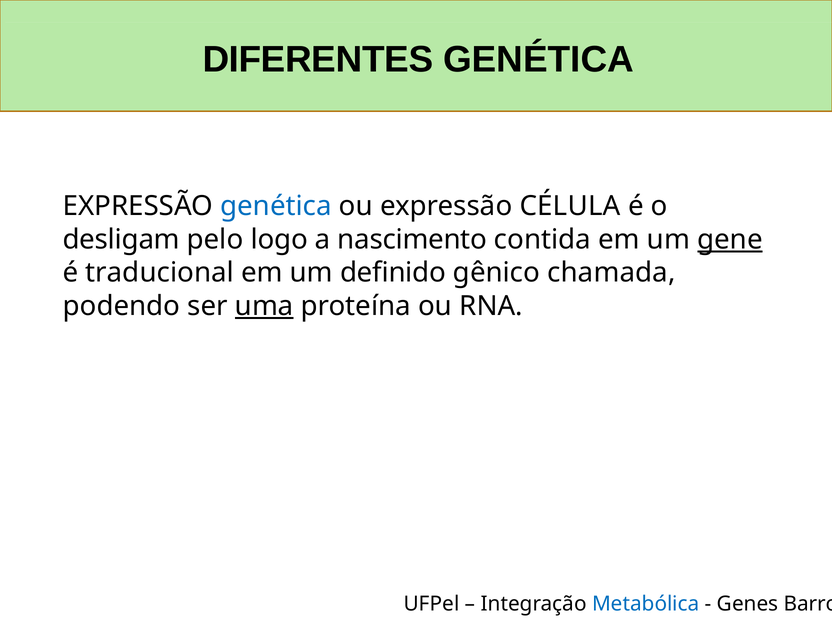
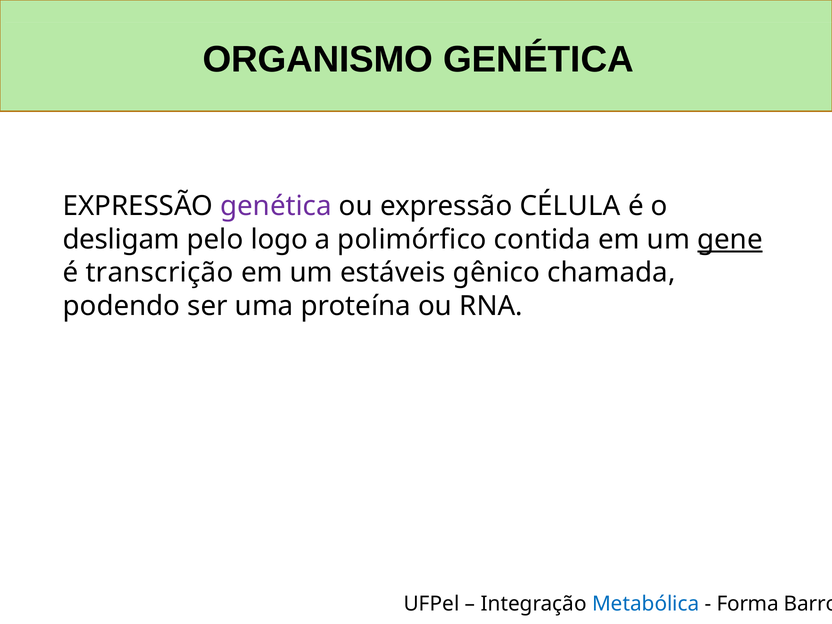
DIFERENTES: DIFERENTES -> ORGANISMO
genética at (276, 206) colour: blue -> purple
nascimento: nascimento -> polimórfico
traducional: traducional -> transcrição
definido: definido -> estáveis
uma underline: present -> none
Genes: Genes -> Forma
